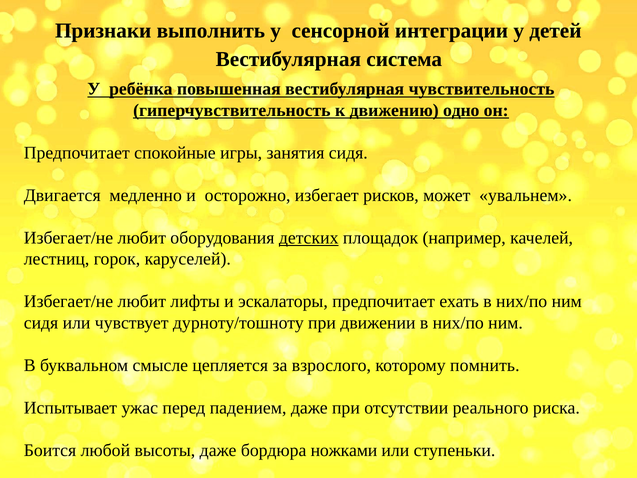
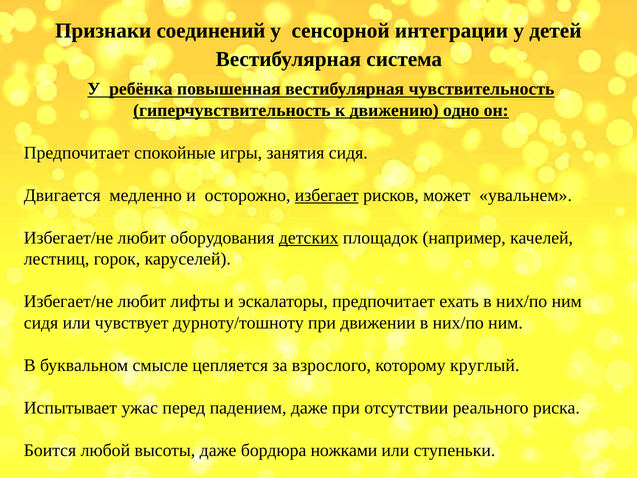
выполнить: выполнить -> соединений
избегает underline: none -> present
помнить: помнить -> круглый
